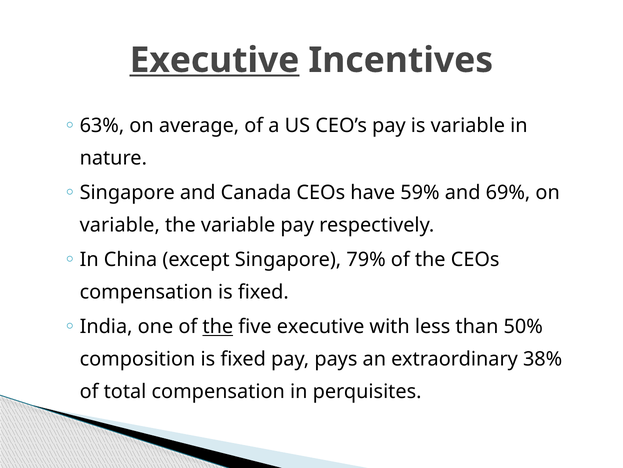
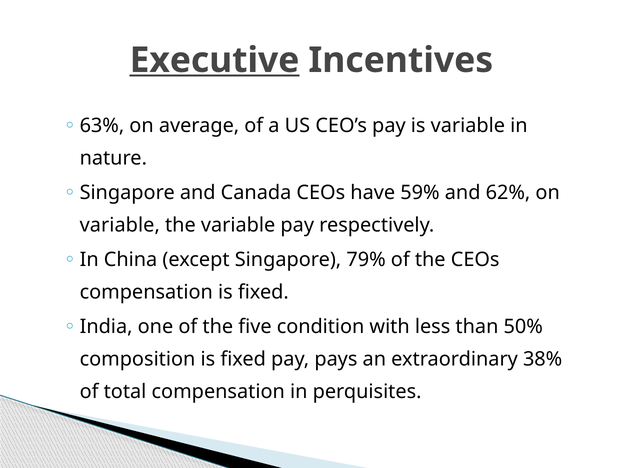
69%: 69% -> 62%
the at (218, 326) underline: present -> none
five executive: executive -> condition
